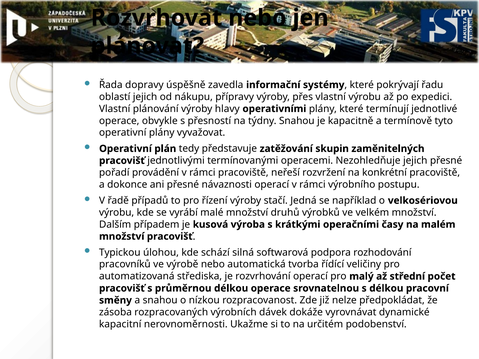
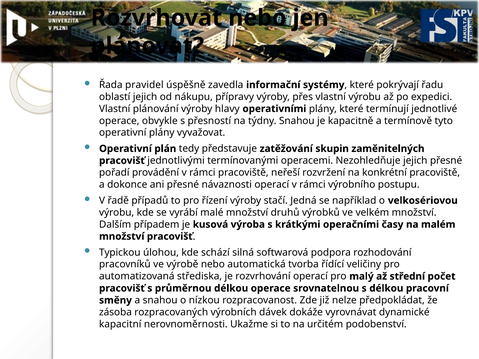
dopravy: dopravy -> pravidel
